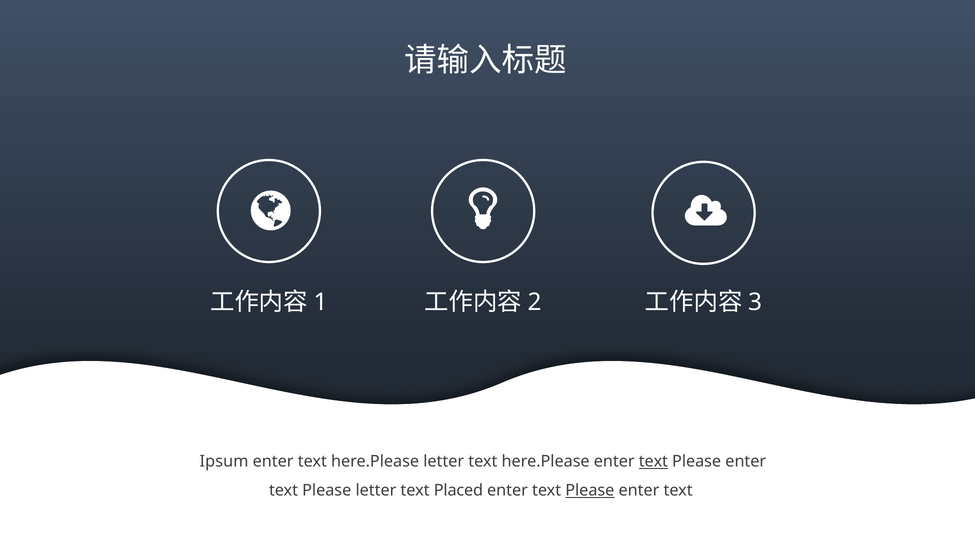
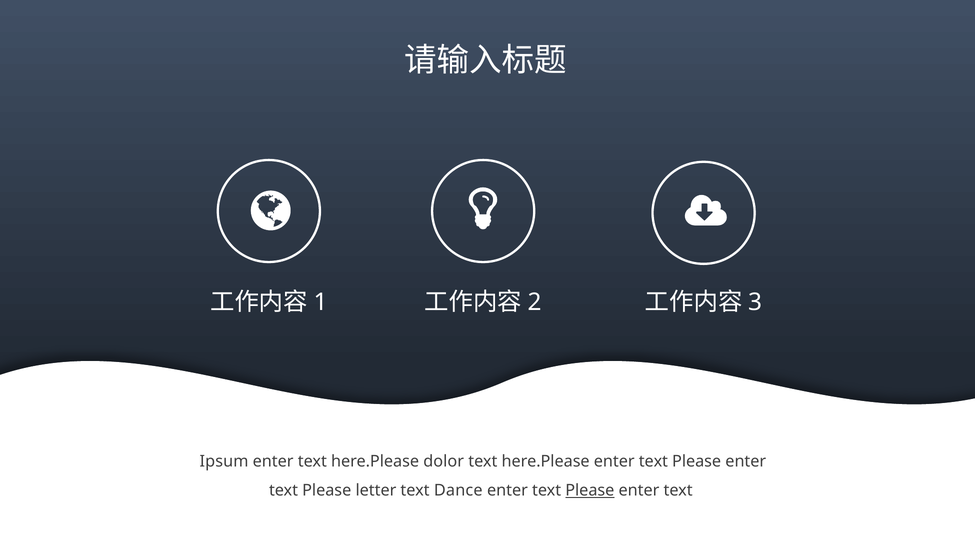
here.Please letter: letter -> dolor
text at (653, 462) underline: present -> none
Placed: Placed -> Dance
